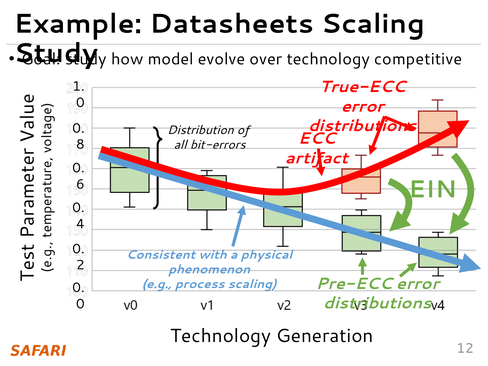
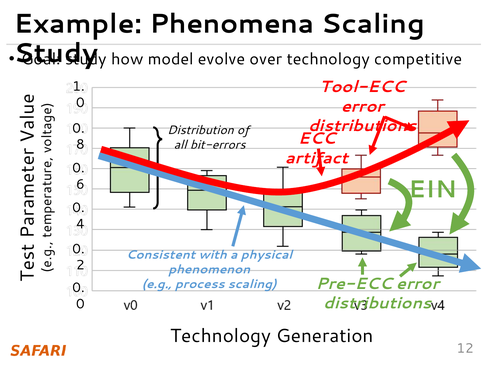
Datasheets: Datasheets -> Phenomena
True-ECC: True-ECC -> Tool-ECC
